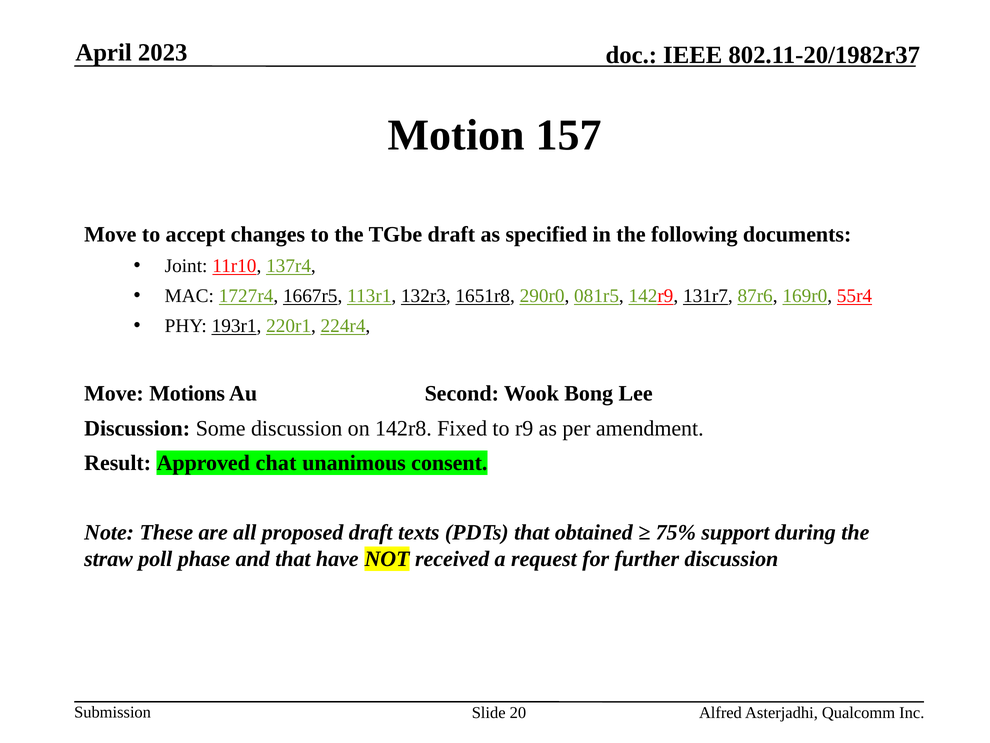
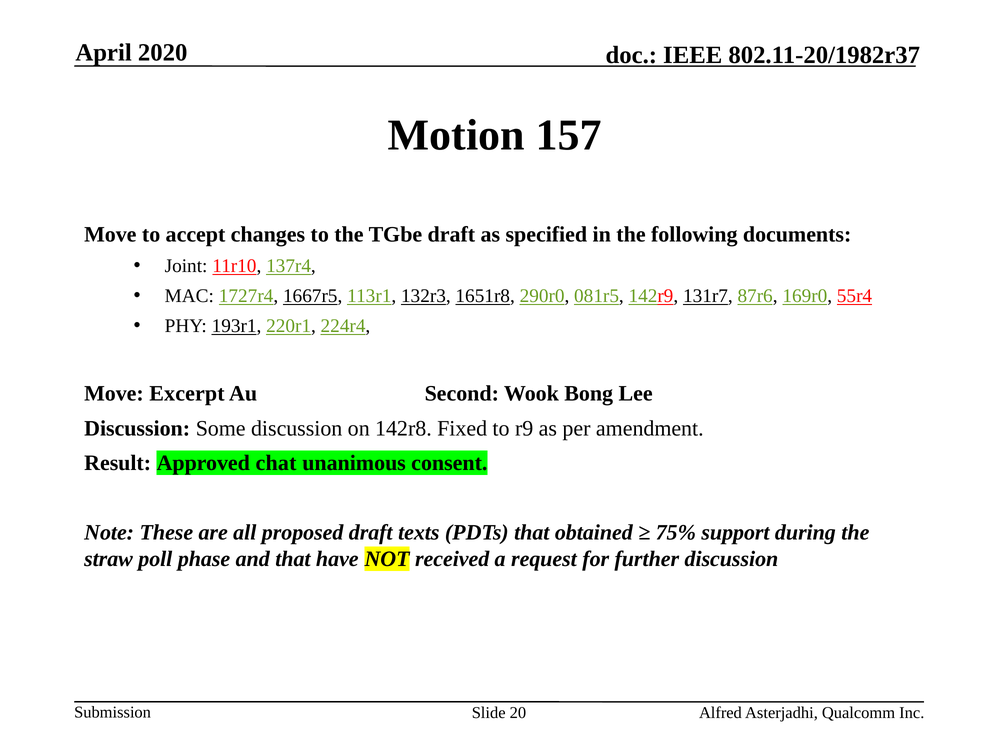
2023: 2023 -> 2020
Motions: Motions -> Excerpt
